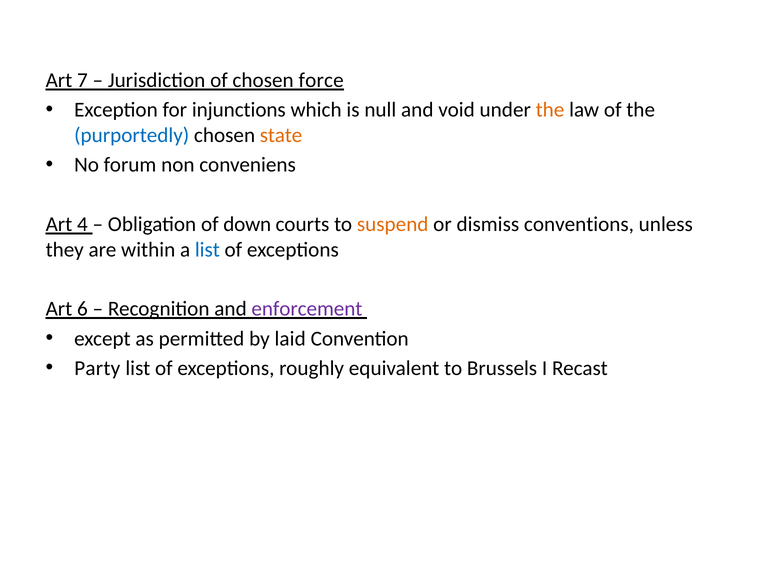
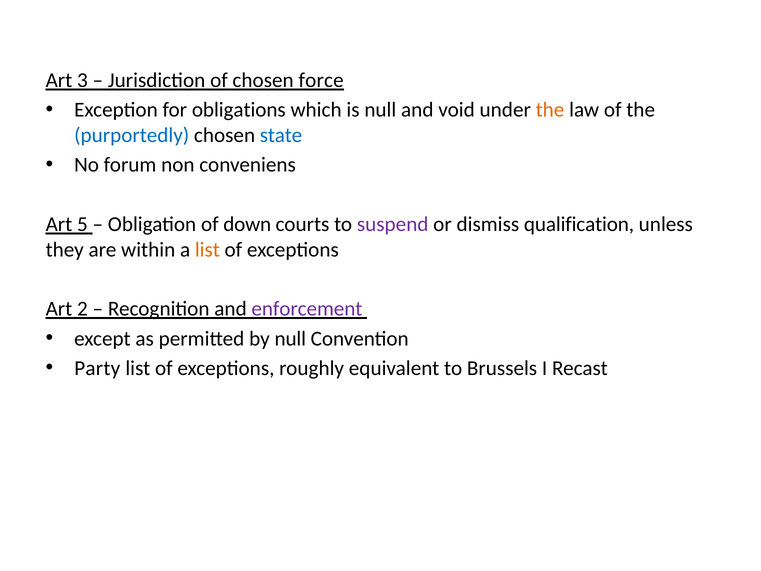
7: 7 -> 3
injunctions: injunctions -> obligations
state colour: orange -> blue
4: 4 -> 5
suspend colour: orange -> purple
conventions: conventions -> qualification
list at (207, 249) colour: blue -> orange
6: 6 -> 2
by laid: laid -> null
